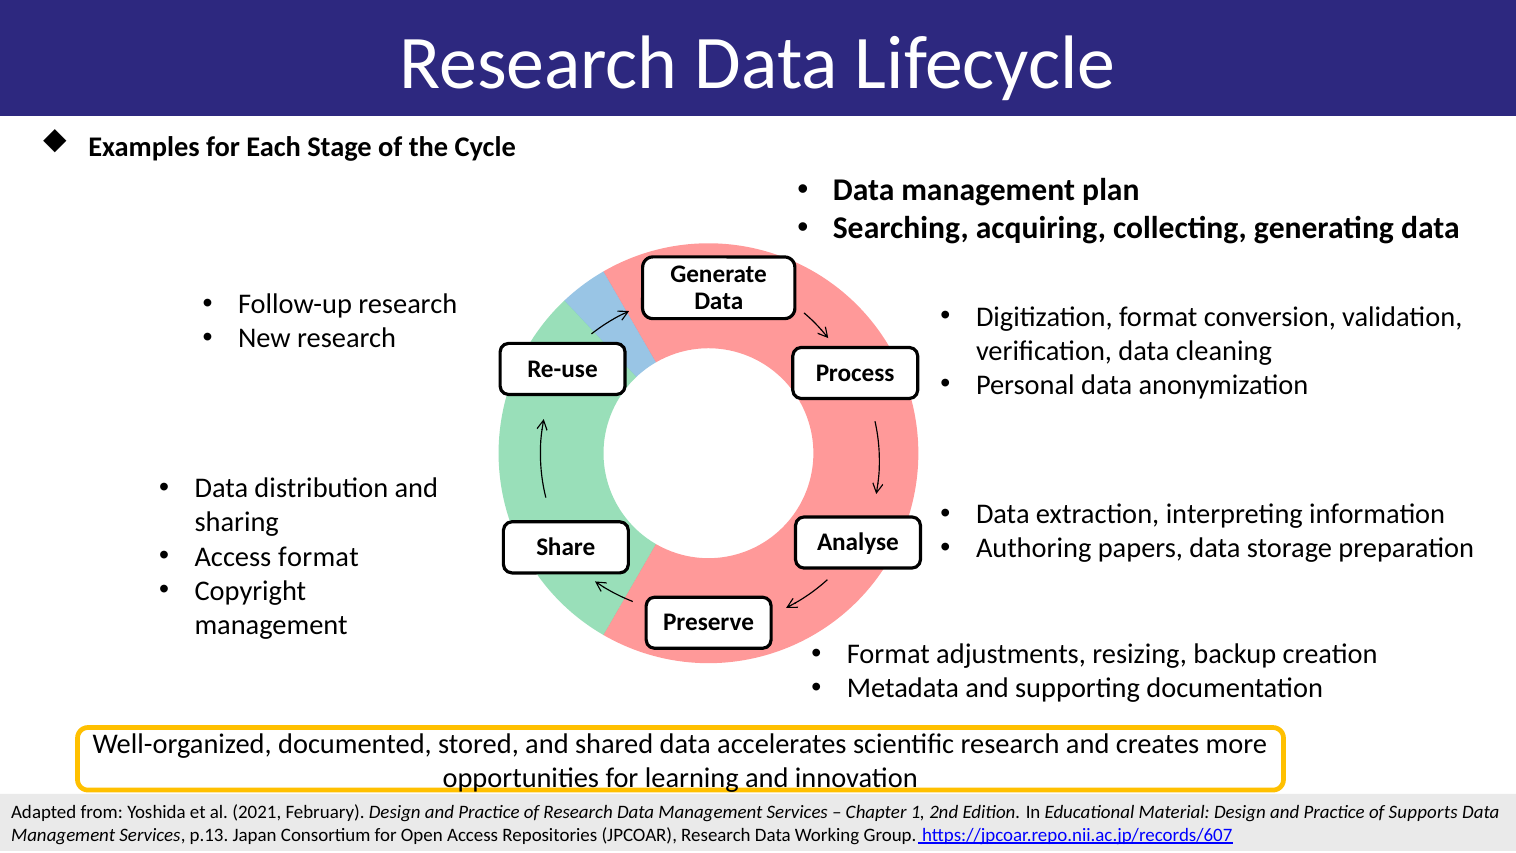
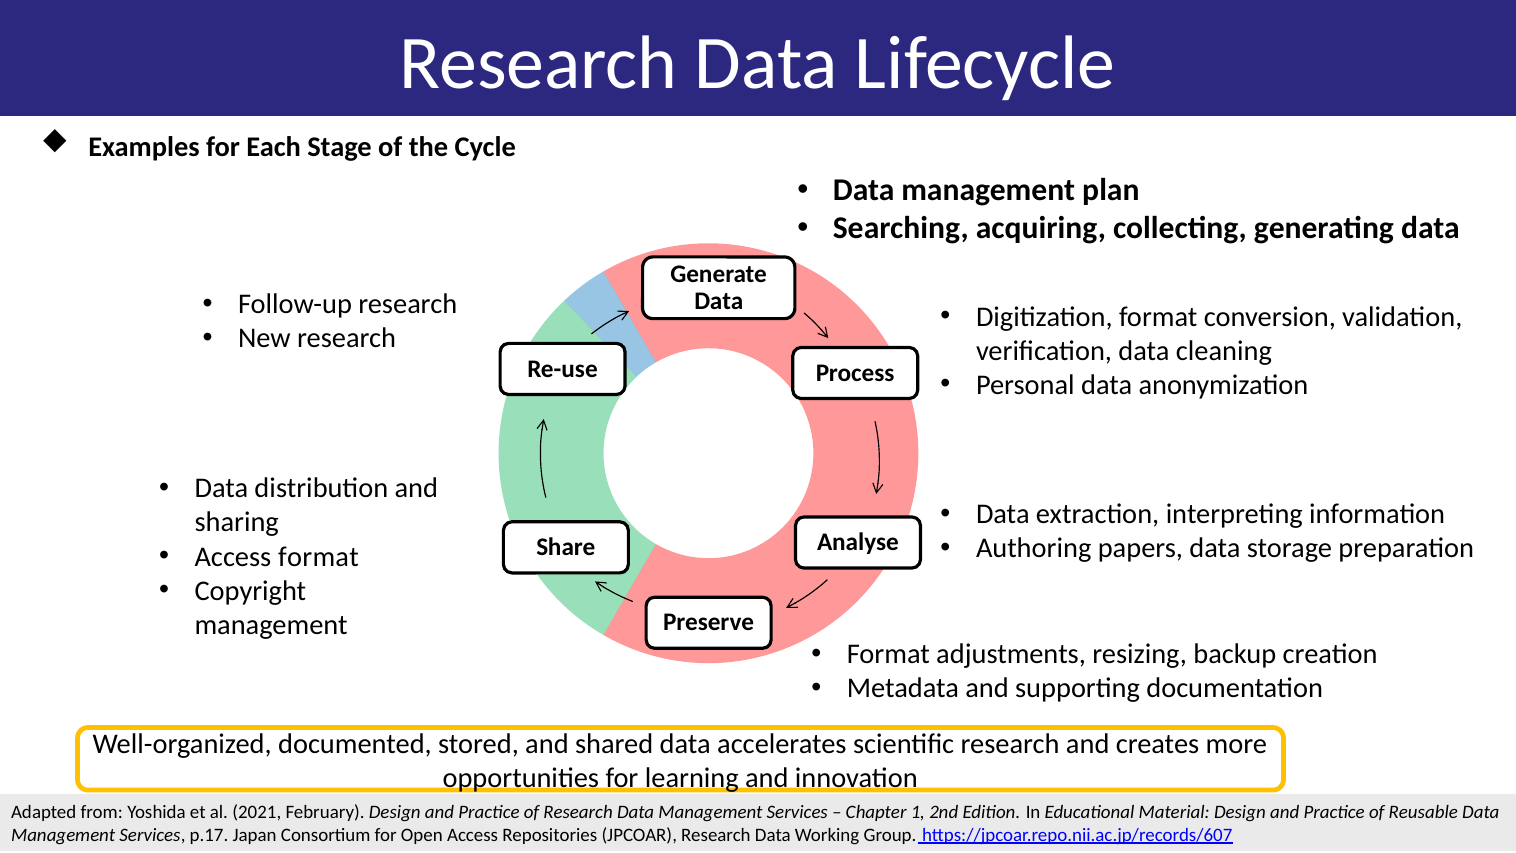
Supports: Supports -> Reusable
p.13: p.13 -> p.17
